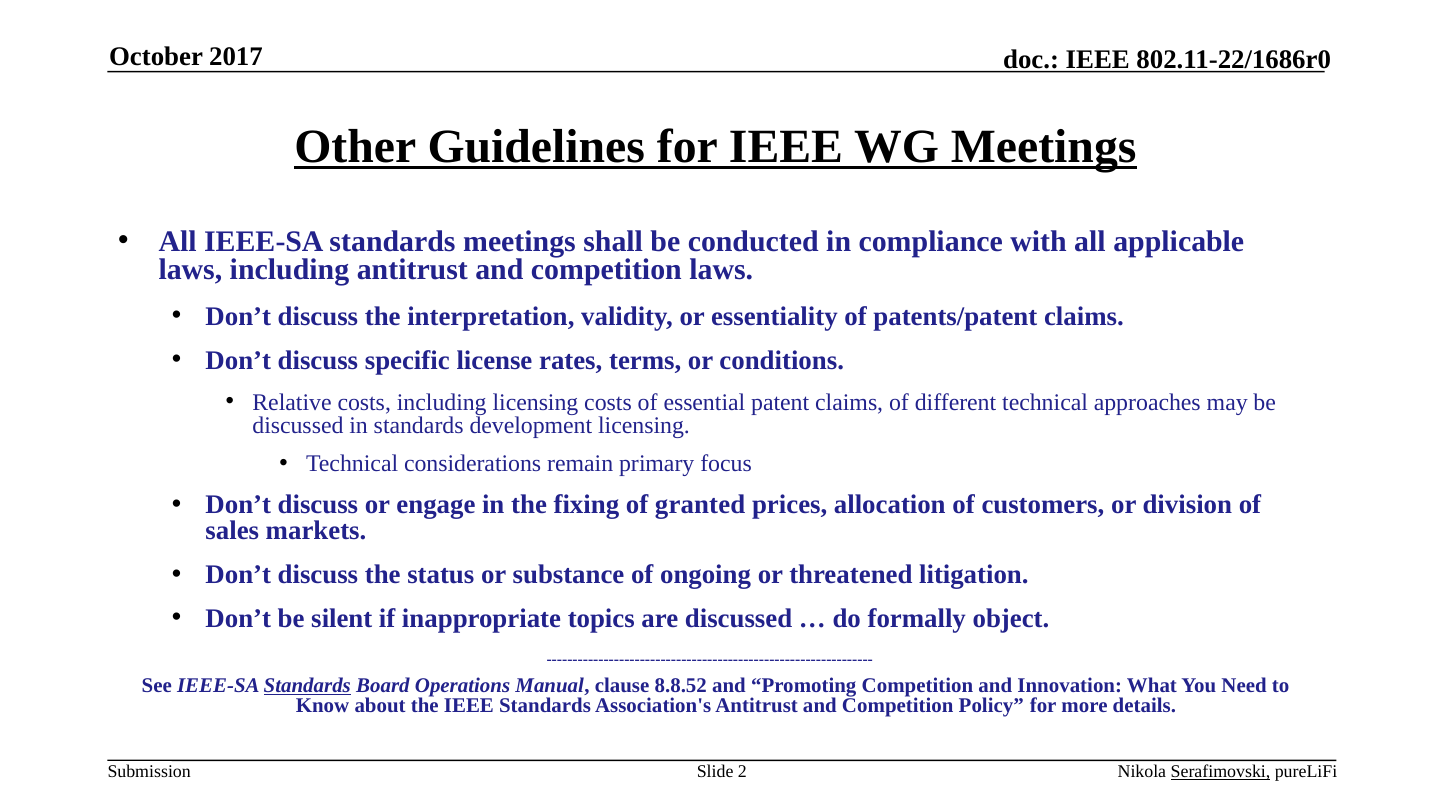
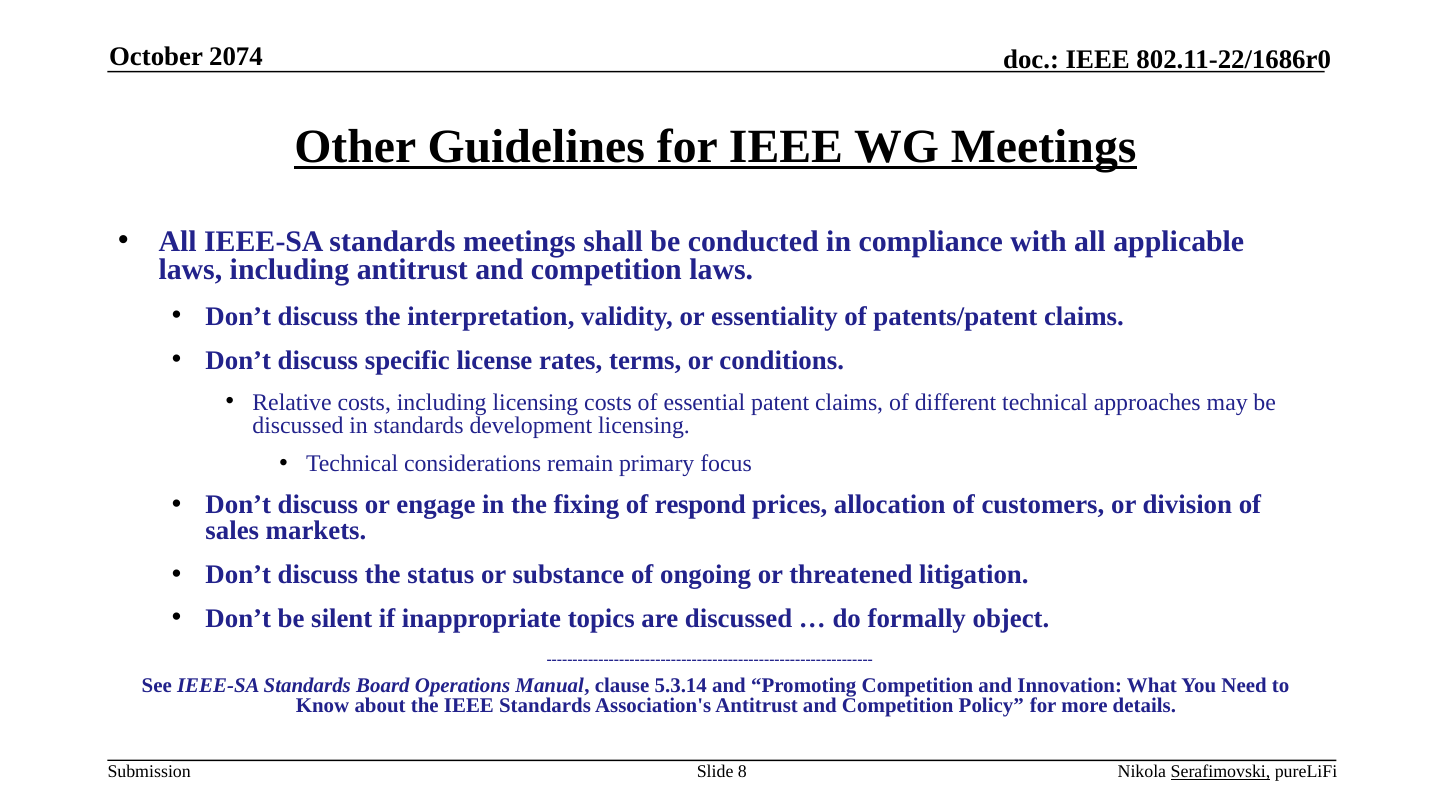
2017: 2017 -> 2074
granted: granted -> respond
Standards at (307, 686) underline: present -> none
8.8.52: 8.8.52 -> 5.3.14
2: 2 -> 8
